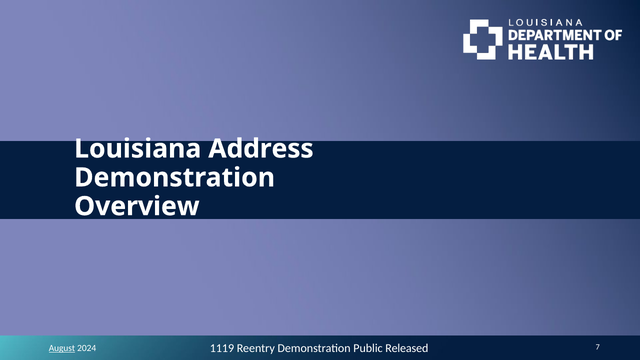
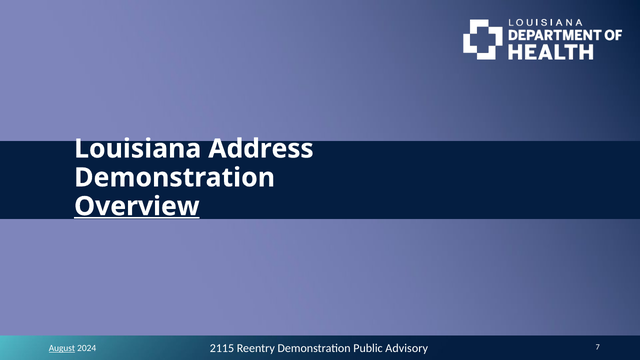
Overview underline: none -> present
1119: 1119 -> 2115
Released: Released -> Advisory
